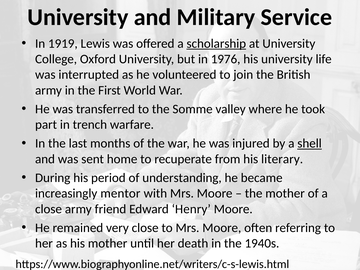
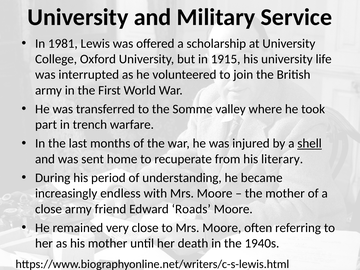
1919: 1919 -> 1981
scholarship underline: present -> none
1976: 1976 -> 1915
mentor: mentor -> endless
Henry: Henry -> Roads
